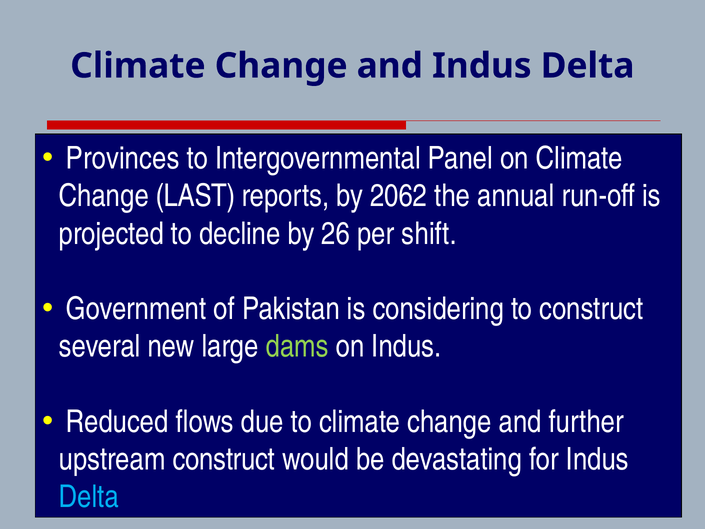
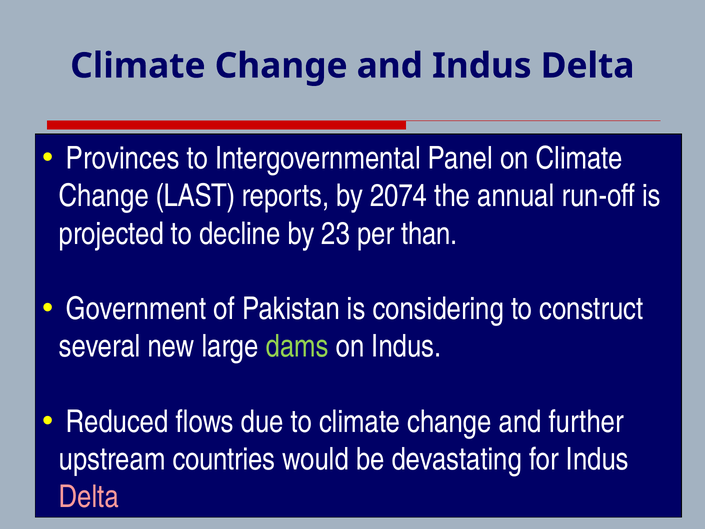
2062: 2062 -> 2074
26: 26 -> 23
shift: shift -> than
upstream construct: construct -> countries
Delta at (89, 497) colour: light blue -> pink
